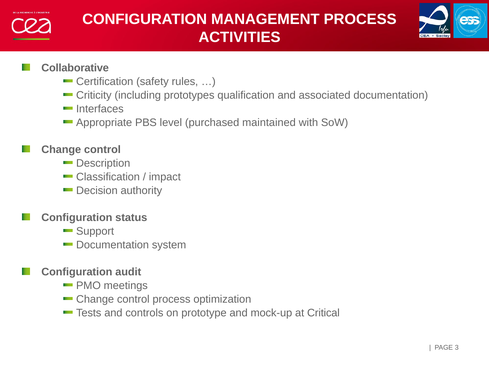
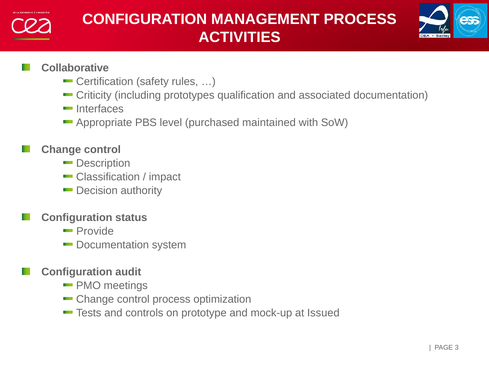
Support: Support -> Provide
Critical: Critical -> Issued
